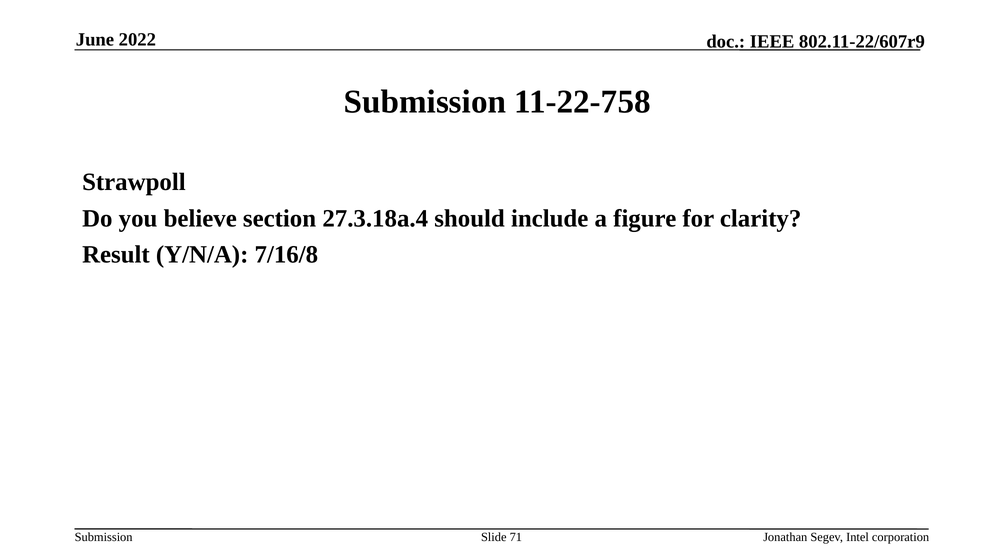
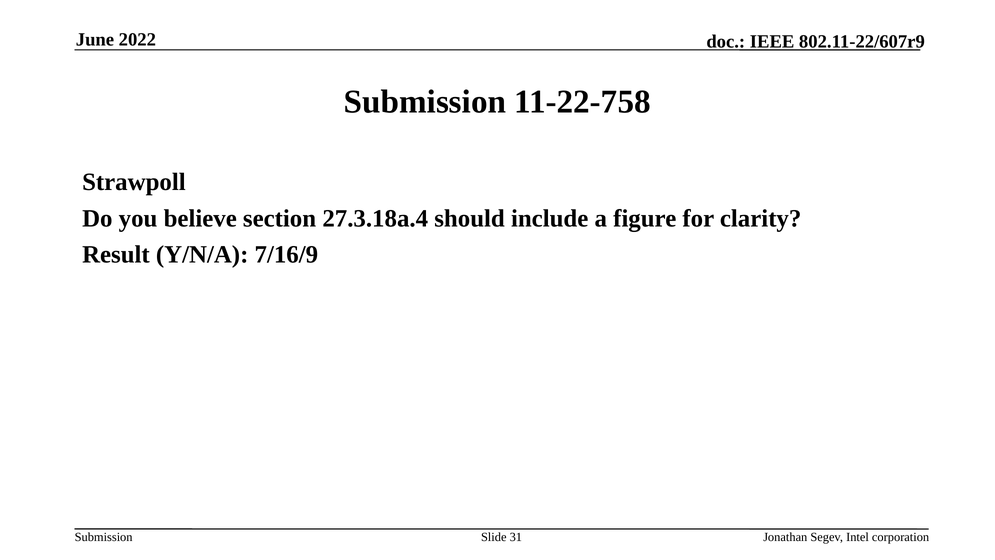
7/16/8: 7/16/8 -> 7/16/9
71: 71 -> 31
